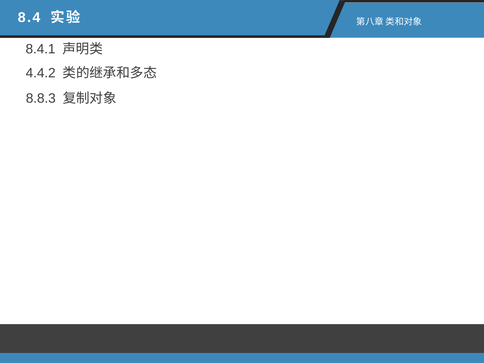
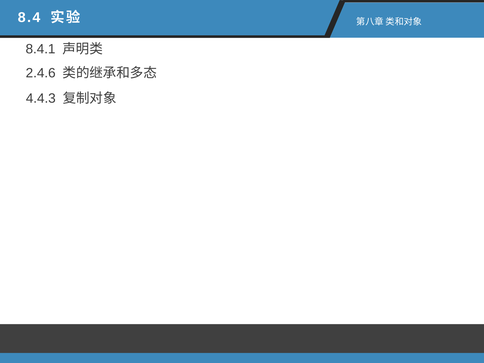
4.4.2: 4.4.2 -> 2.4.6
8.8.3: 8.8.3 -> 4.4.3
